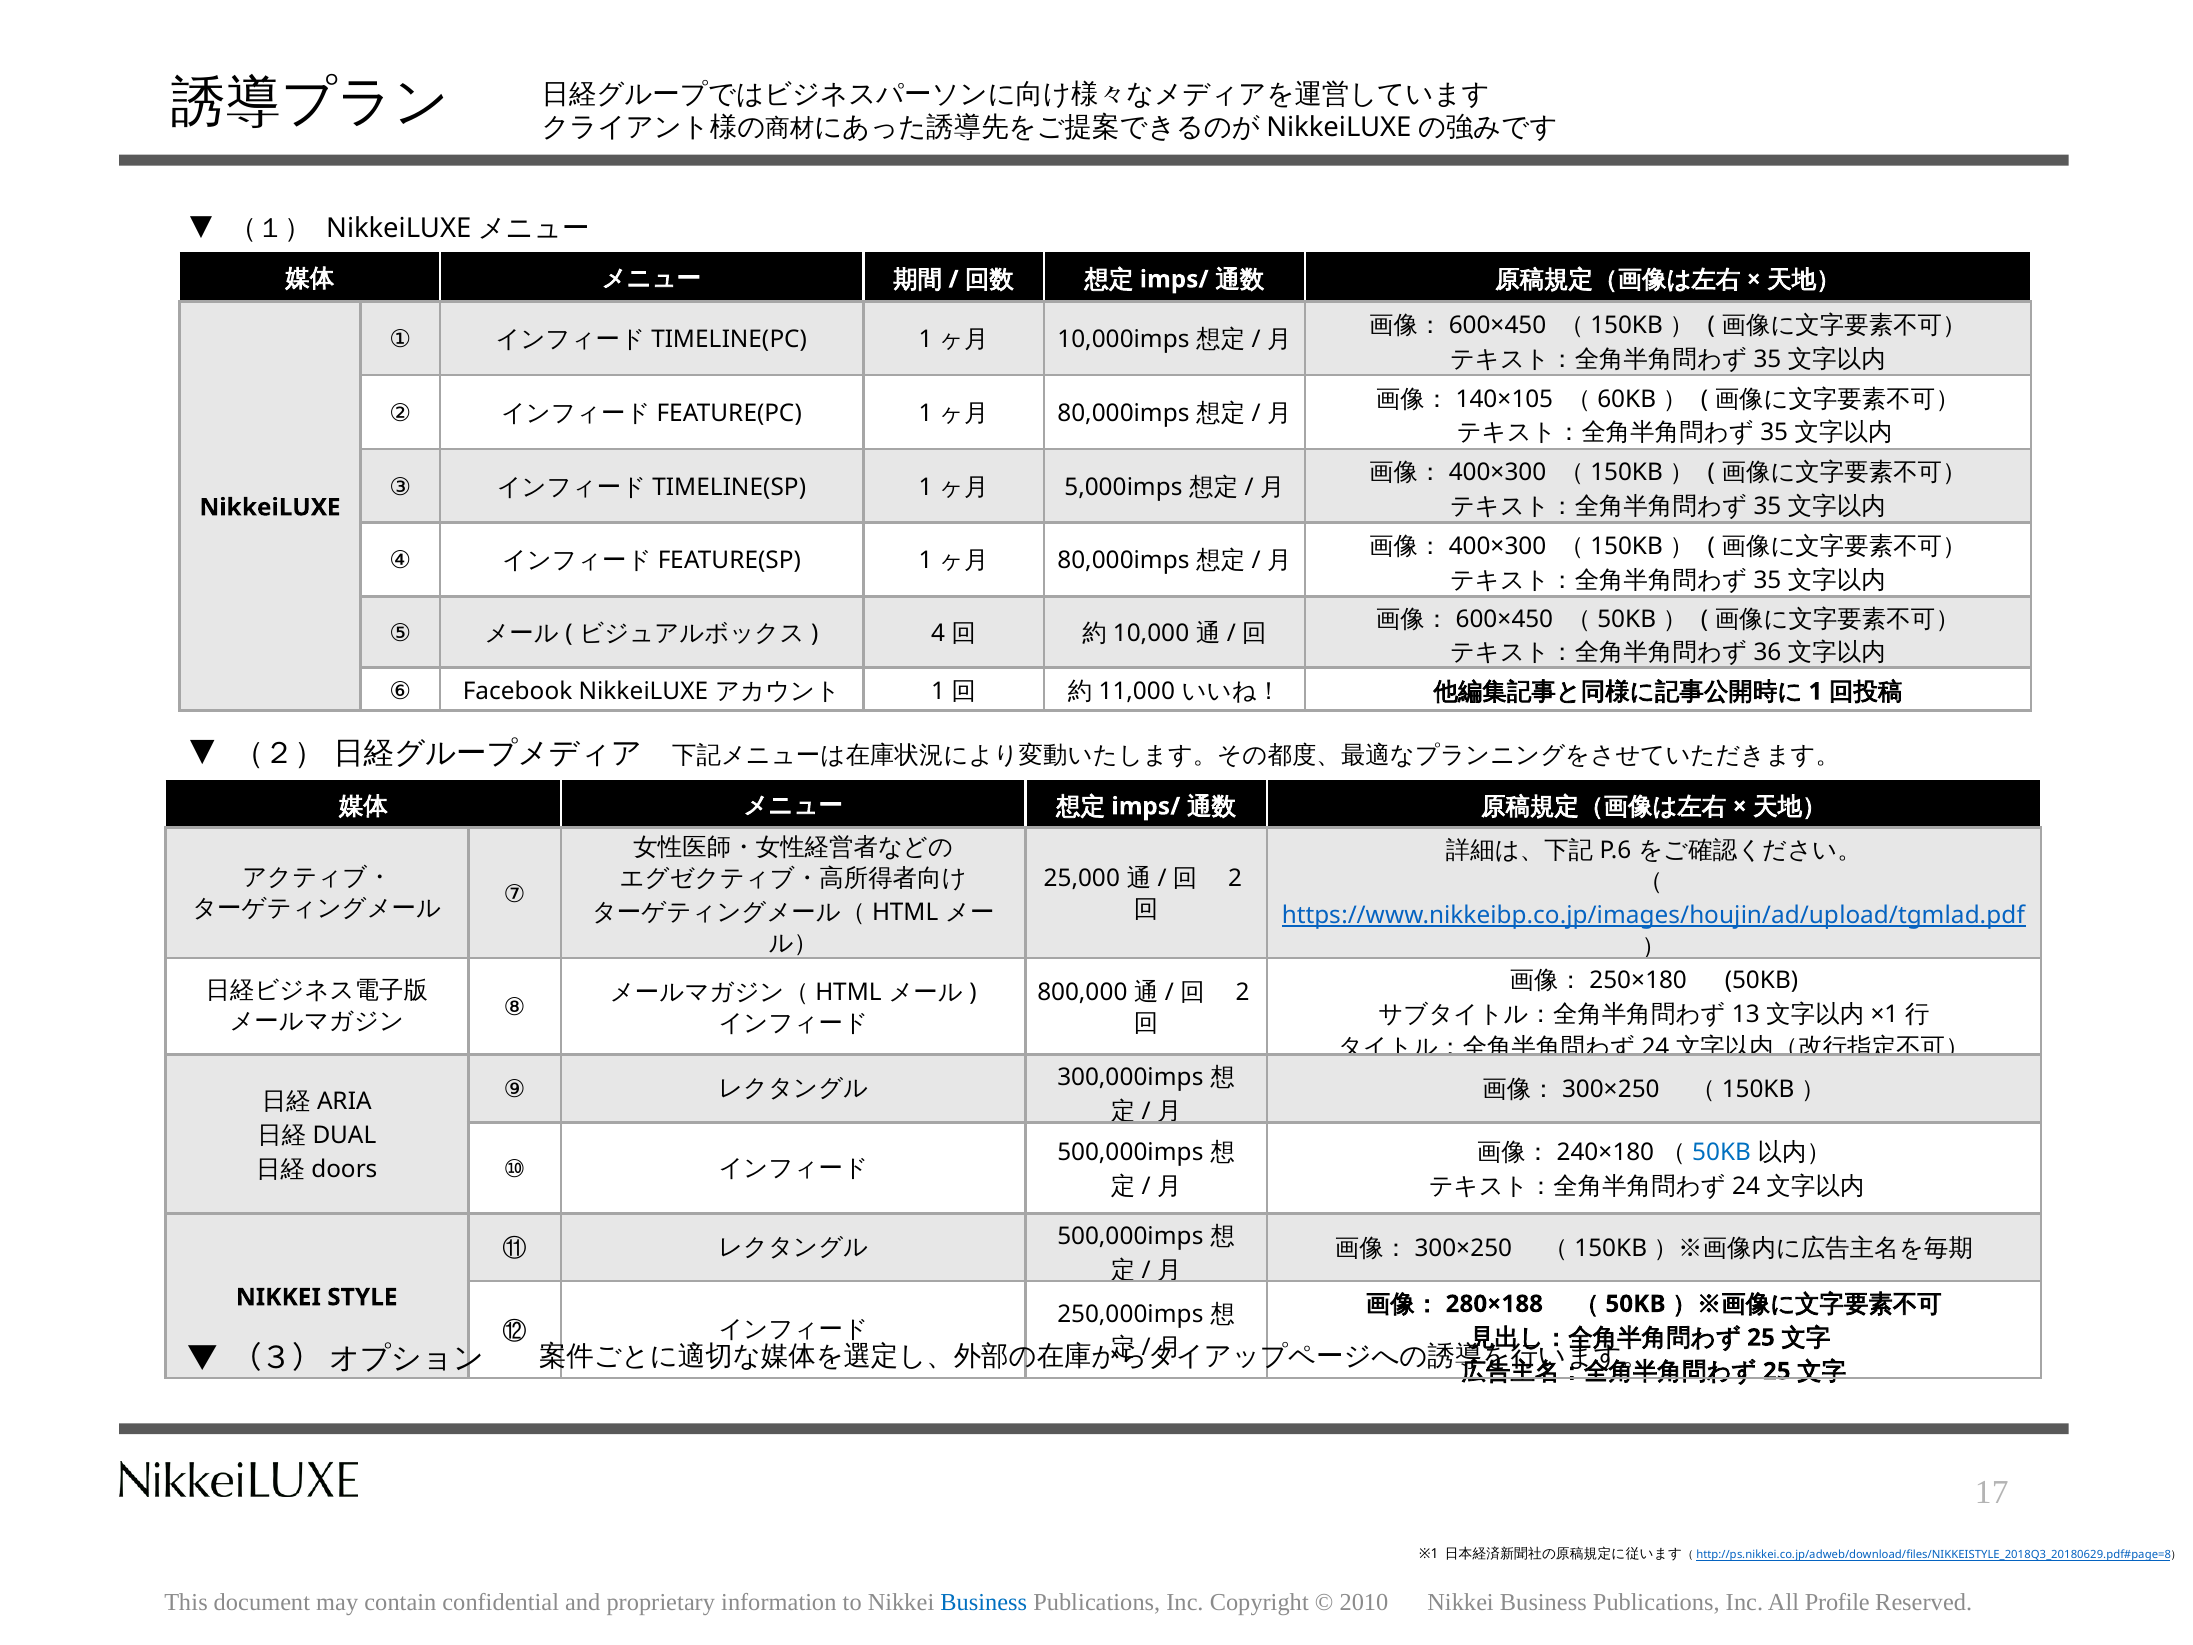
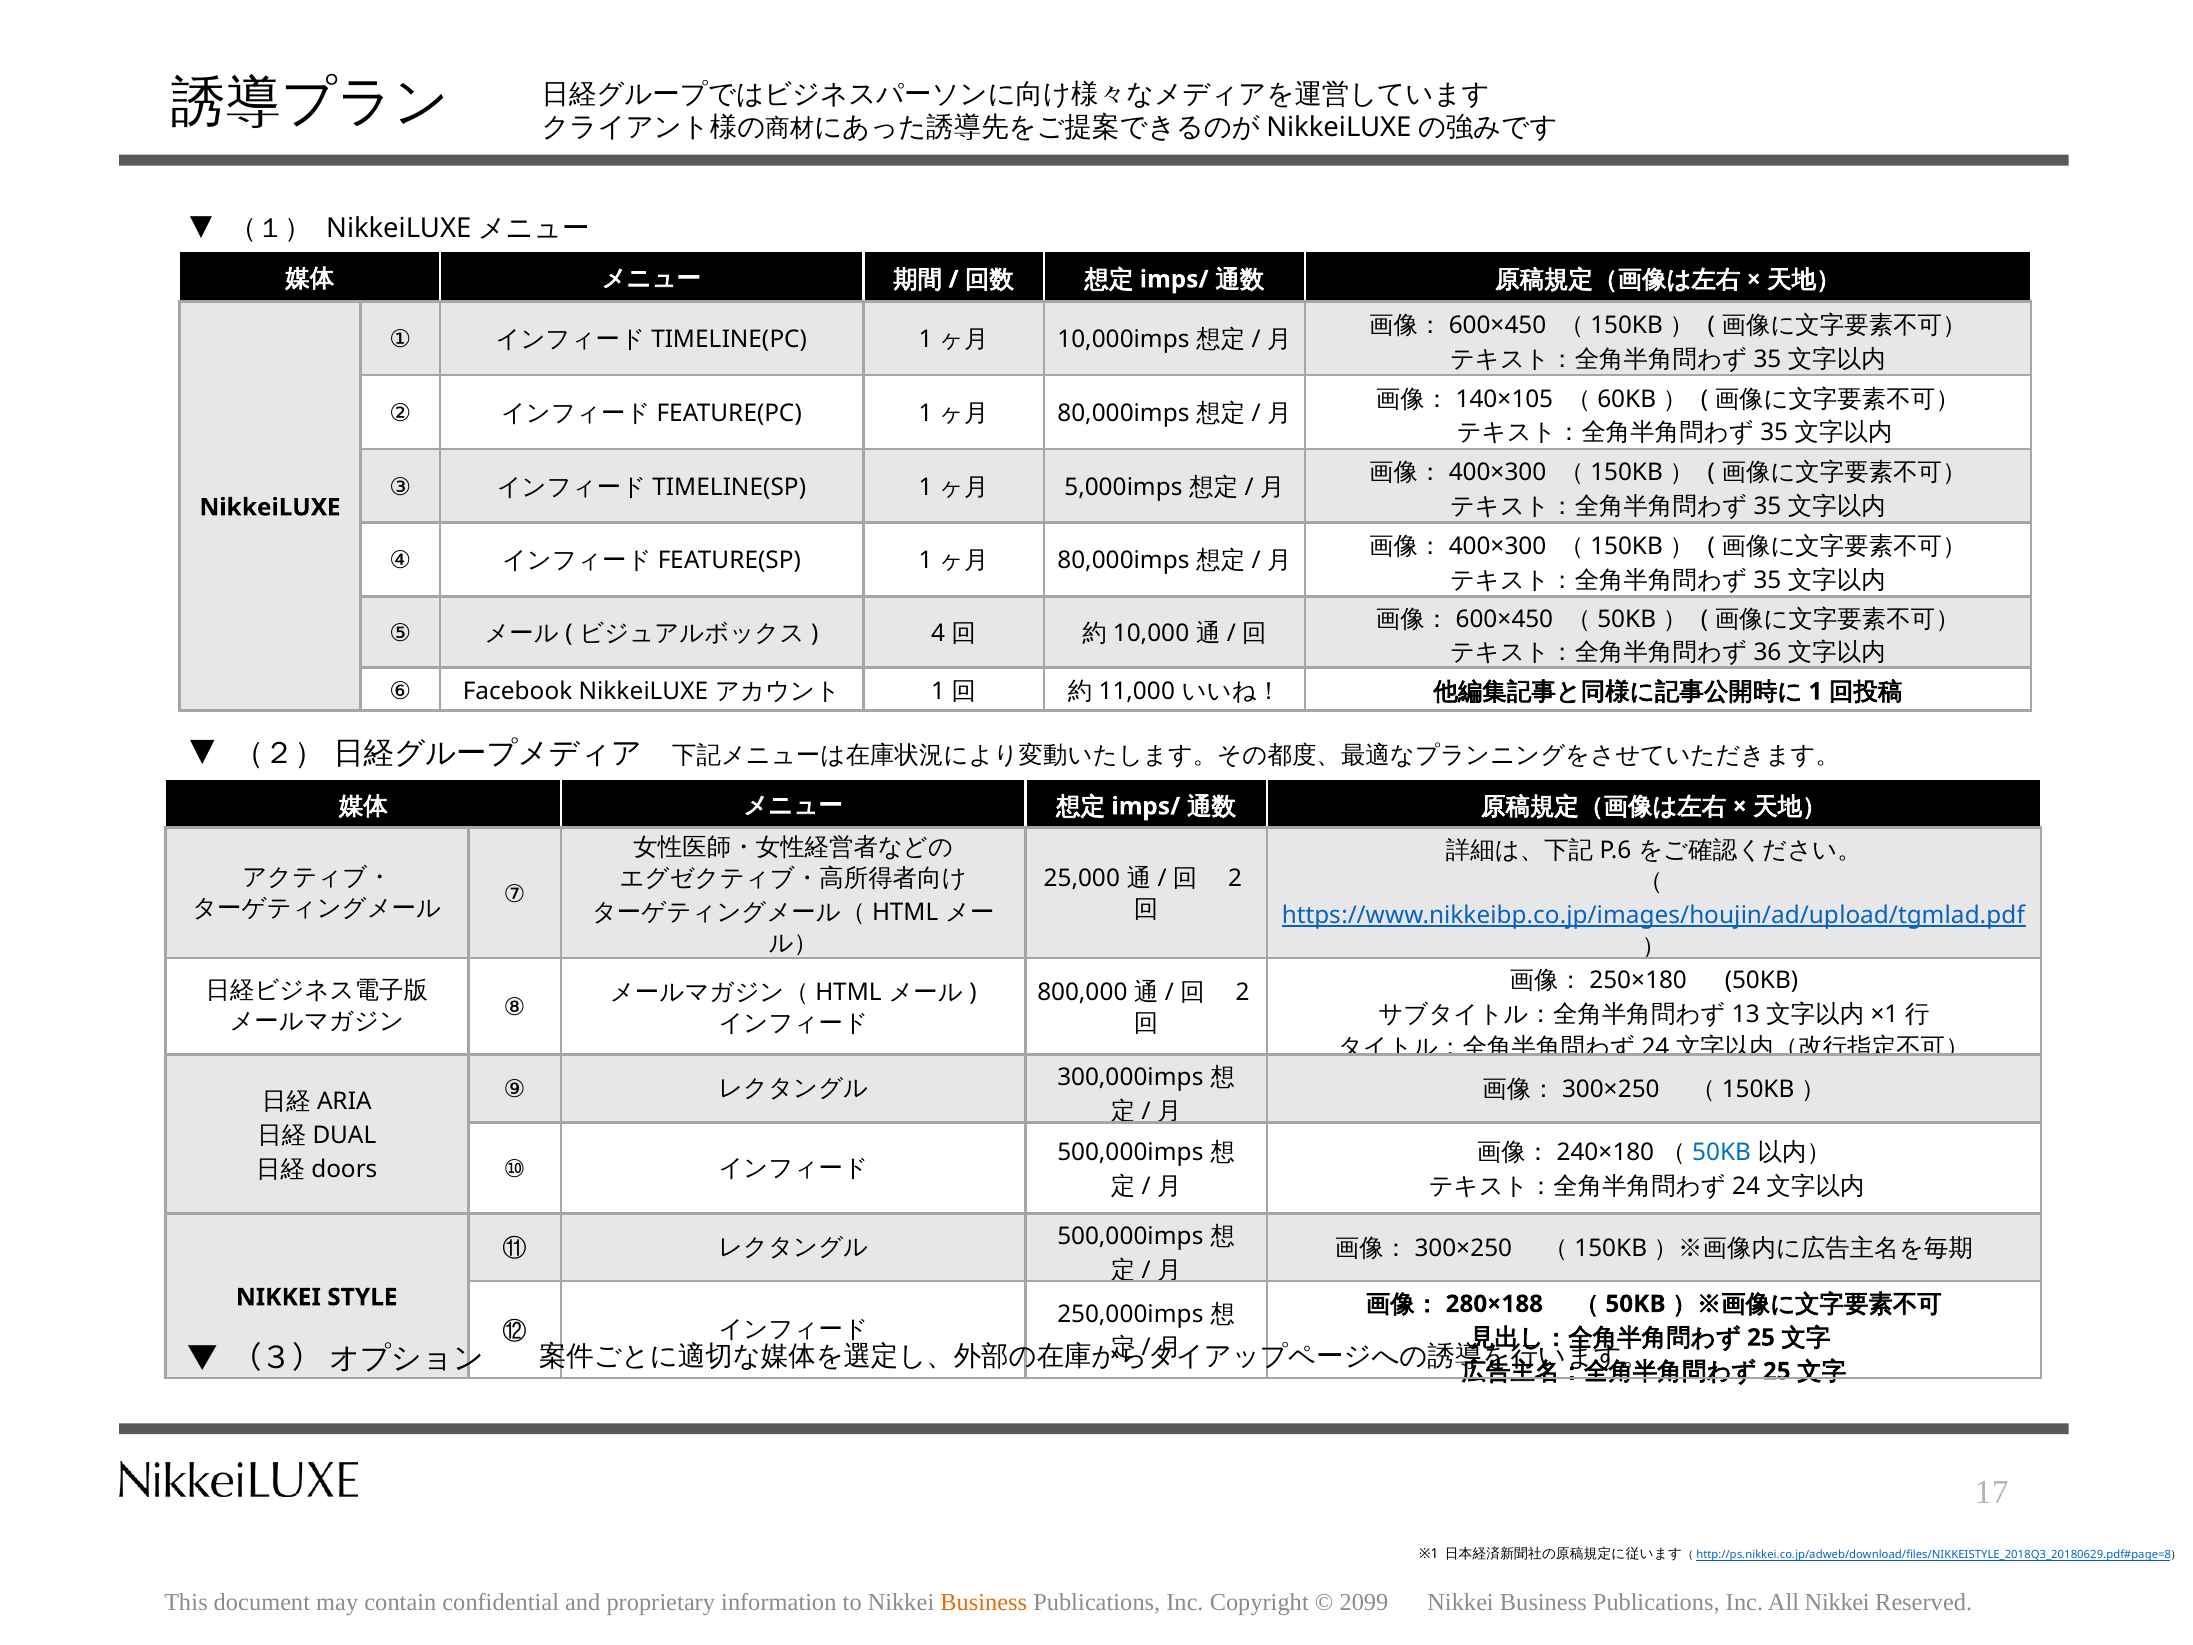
Business at (984, 1603) colour: blue -> orange
2010: 2010 -> 2099
All Profile: Profile -> Nikkei
